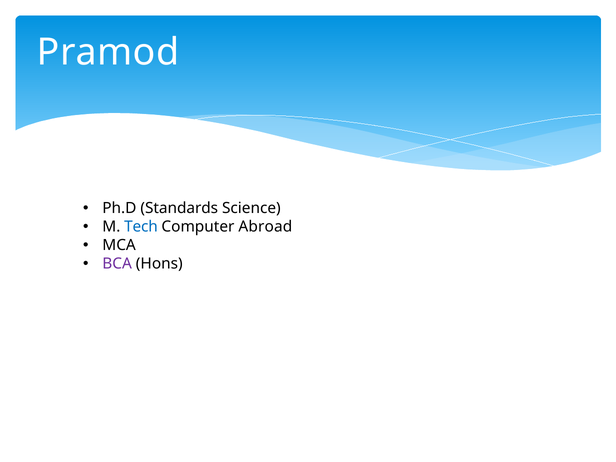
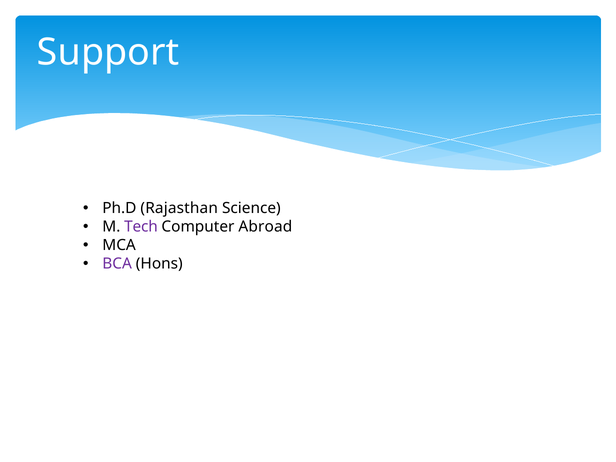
Pramod: Pramod -> Support
Standards: Standards -> Rajasthan
Tech colour: blue -> purple
